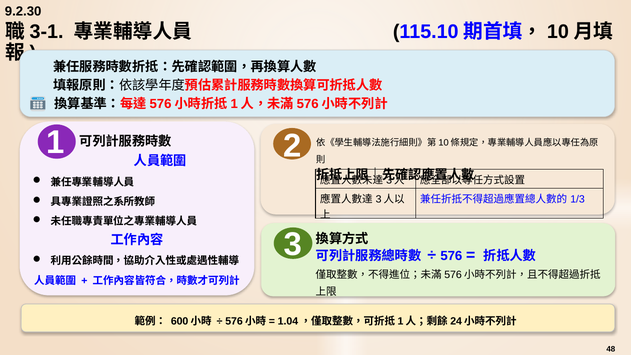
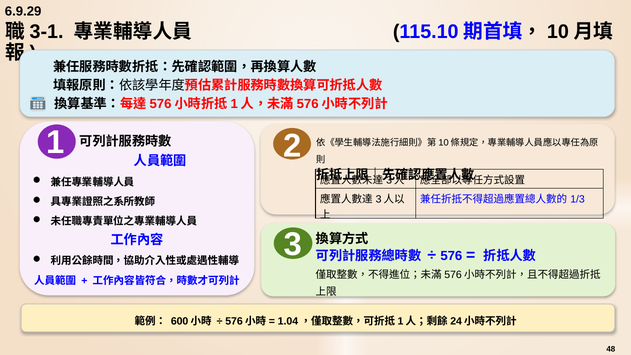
9.2.30: 9.2.30 -> 6.9.29
